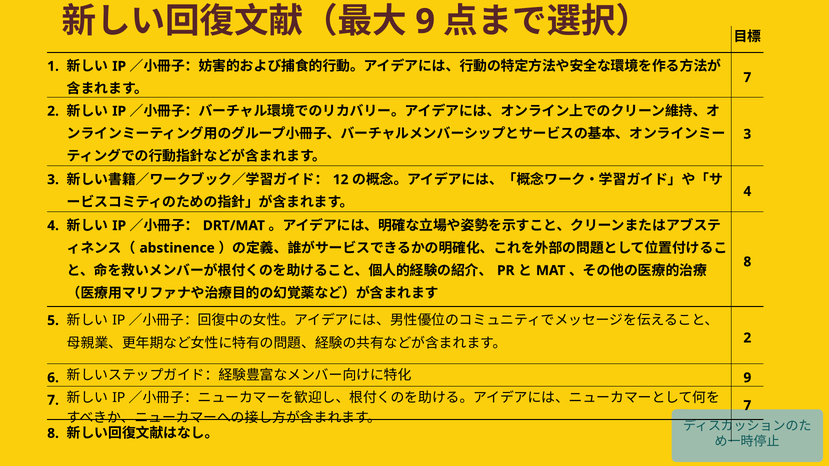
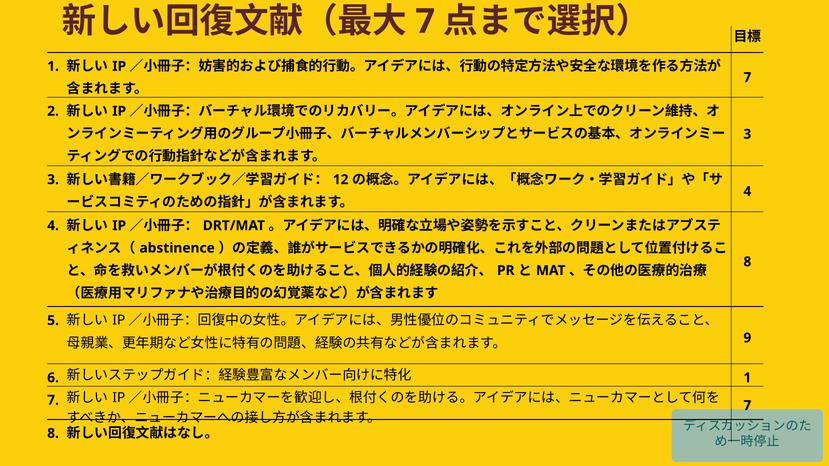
9 at (425, 21): 9 -> 7
2 at (747, 338): 2 -> 9
9 at (747, 378): 9 -> 1
